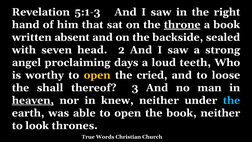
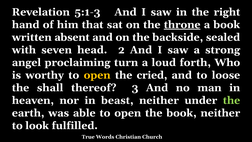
days: days -> turn
teeth: teeth -> forth
heaven underline: present -> none
knew: knew -> beast
the at (232, 100) colour: light blue -> light green
thrones: thrones -> fulfilled
